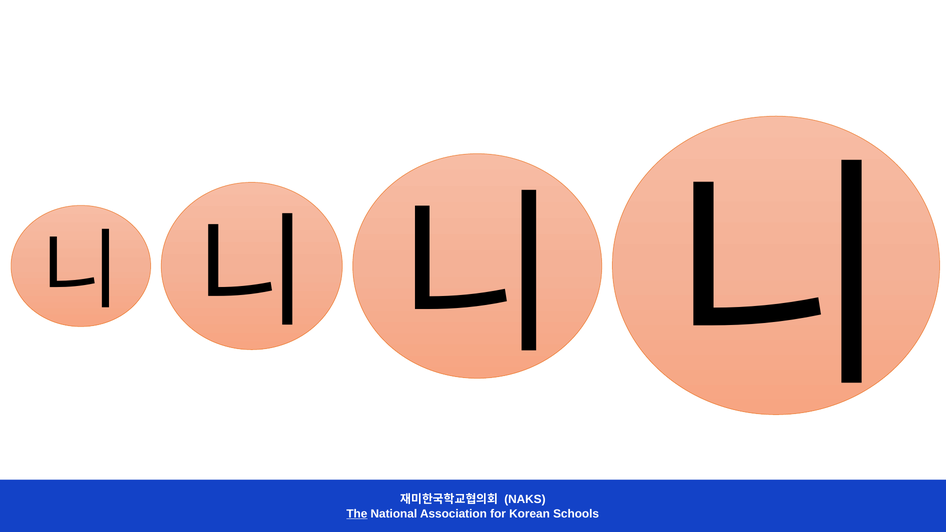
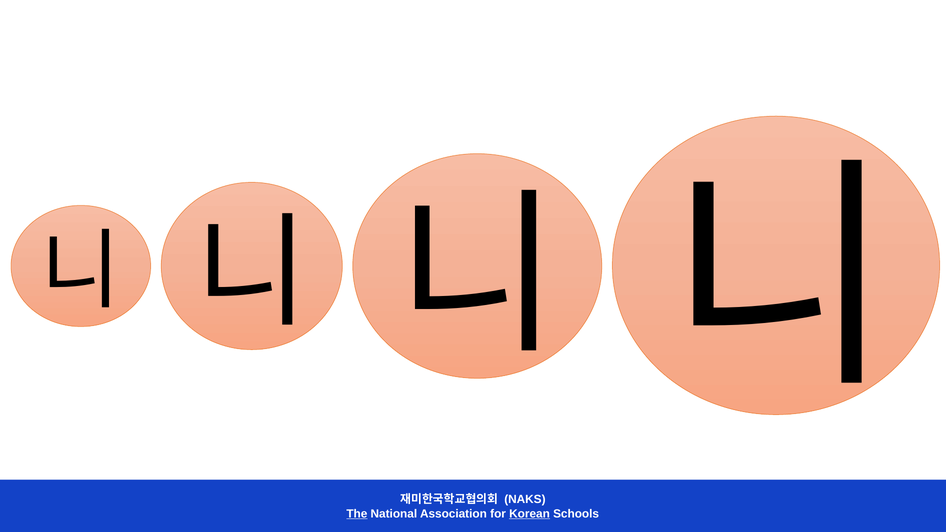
Korean underline: none -> present
